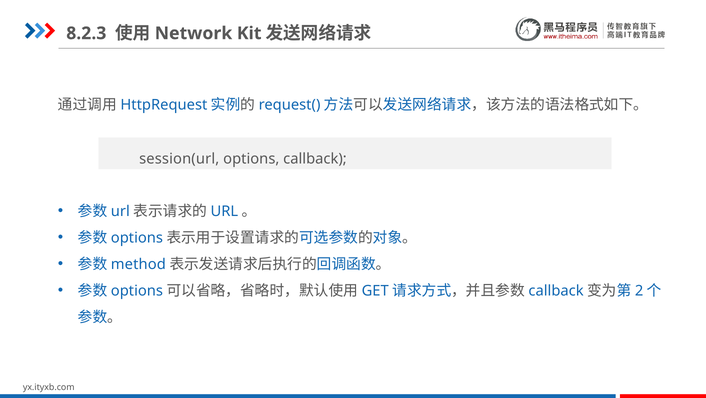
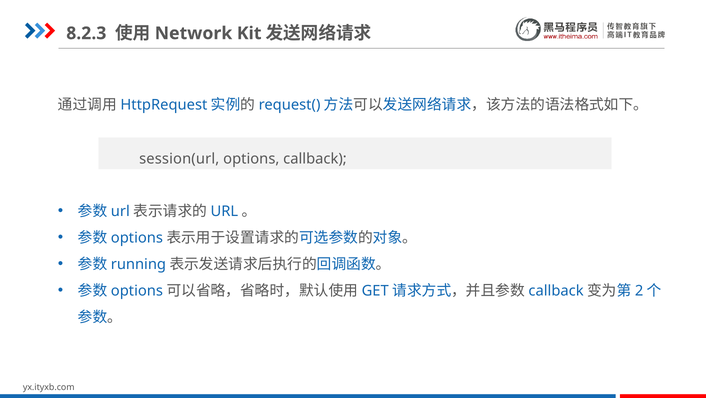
method: method -> running
